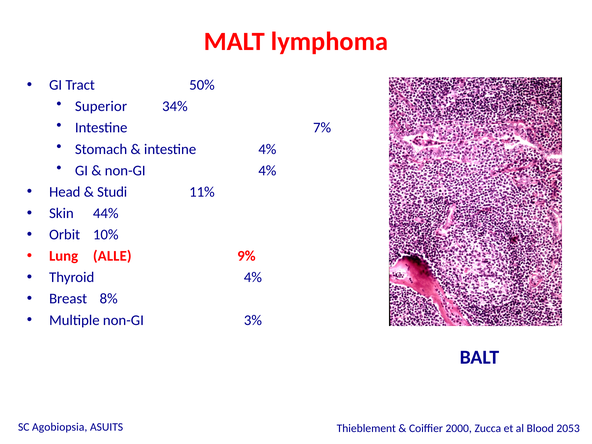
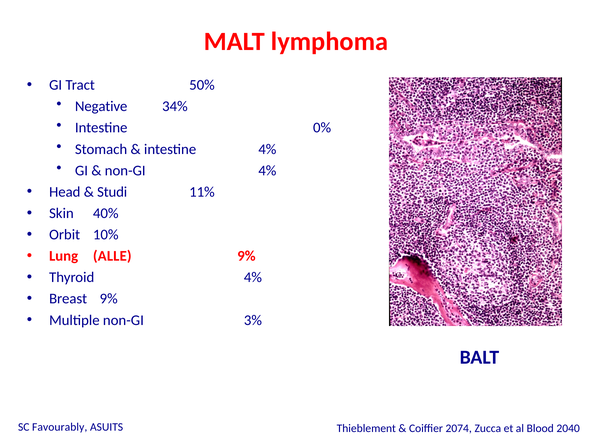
Superior: Superior -> Negative
7%: 7% -> 0%
44%: 44% -> 40%
Breast 8%: 8% -> 9%
Agobiopsia: Agobiopsia -> Favourably
2000: 2000 -> 2074
2053: 2053 -> 2040
